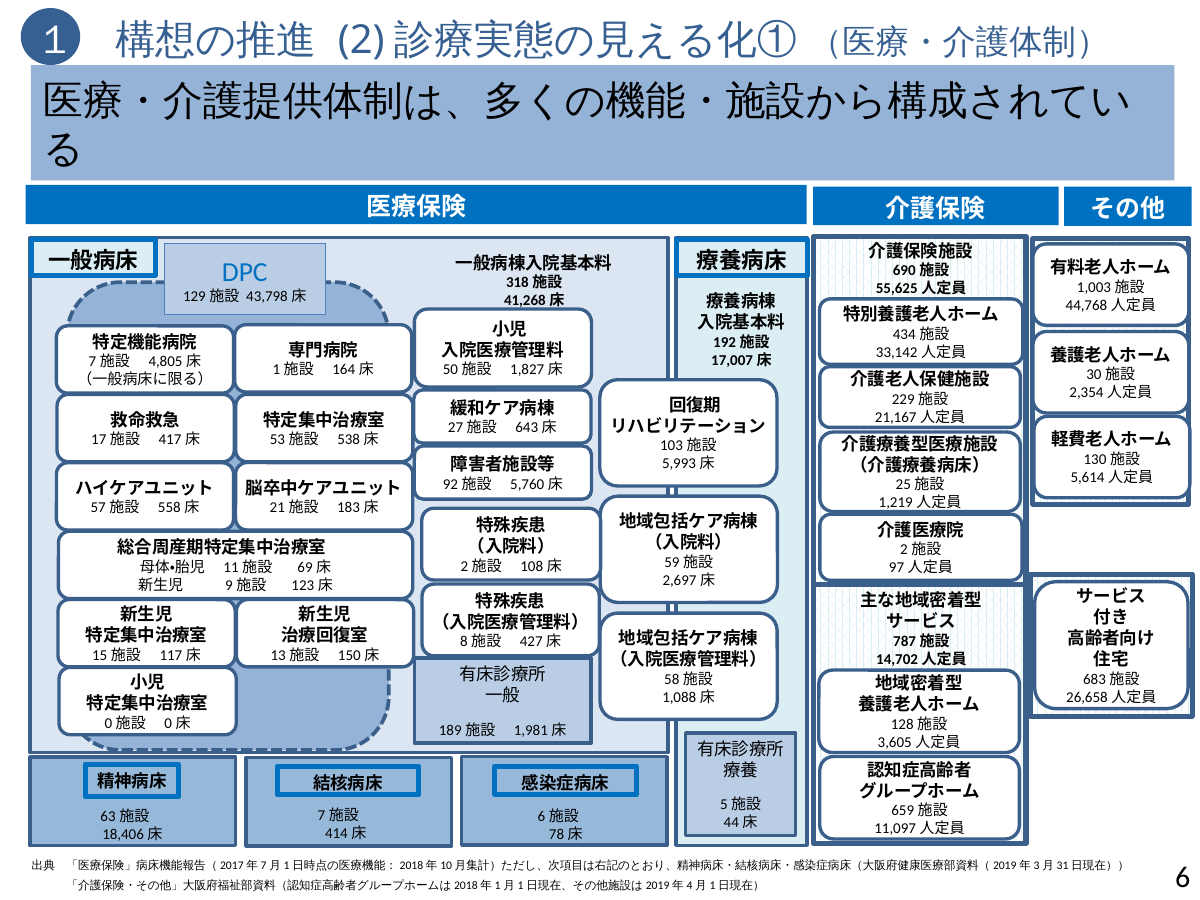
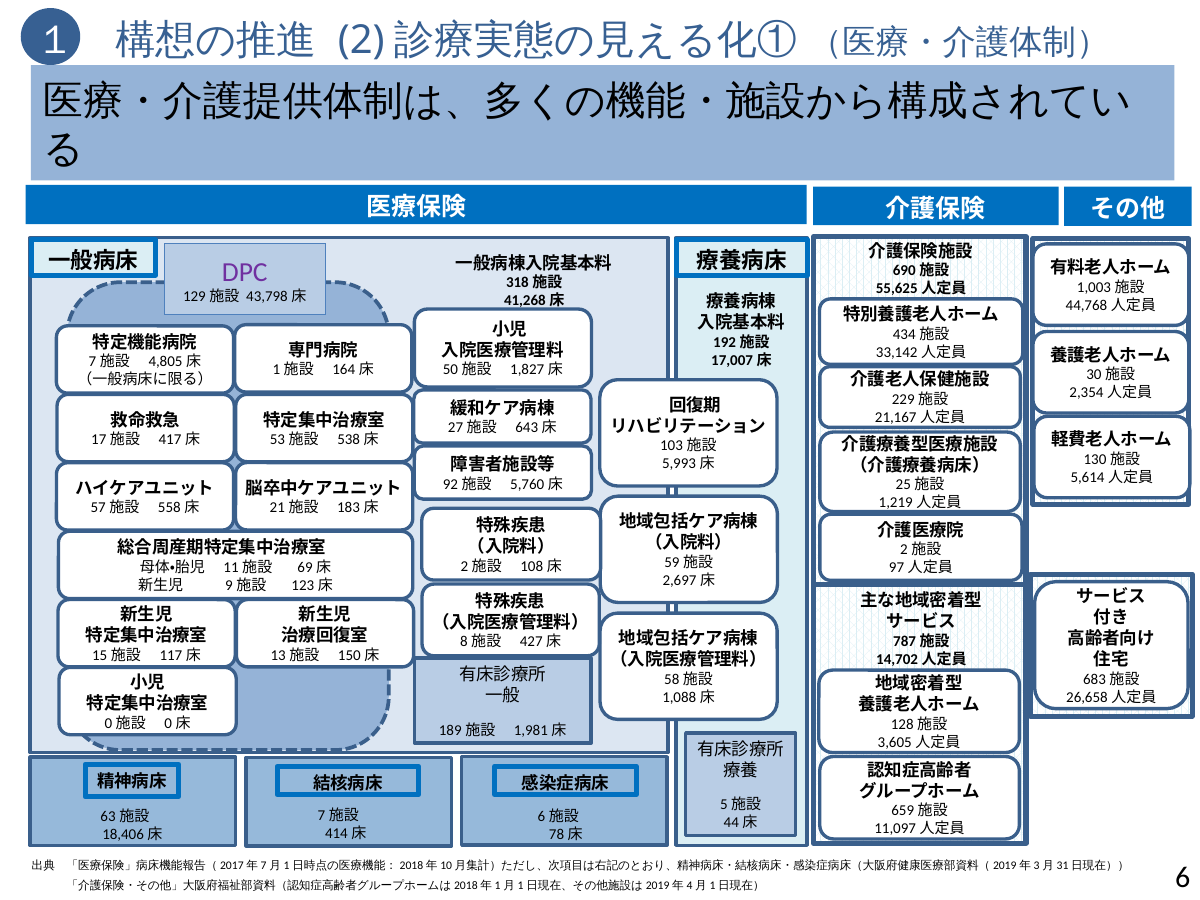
DPC colour: blue -> purple
